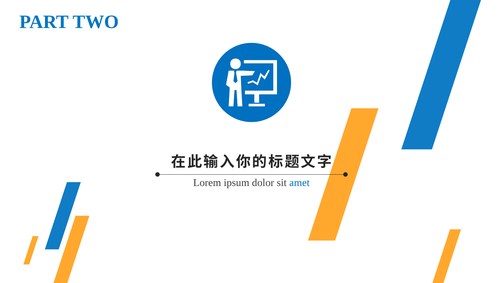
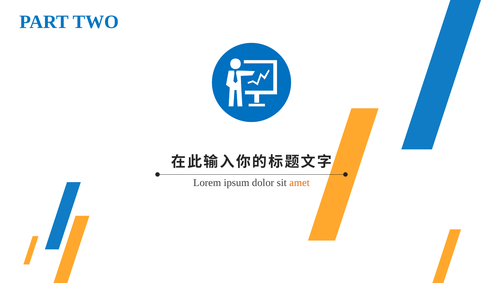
amet colour: blue -> orange
